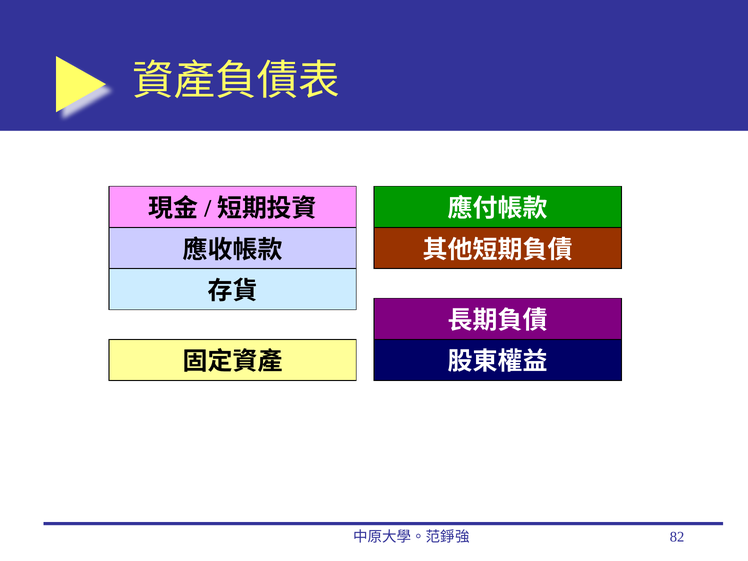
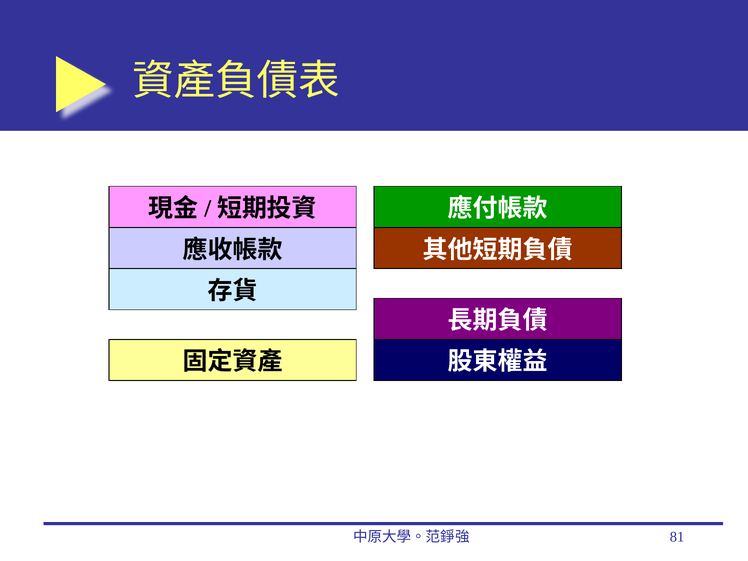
82: 82 -> 81
